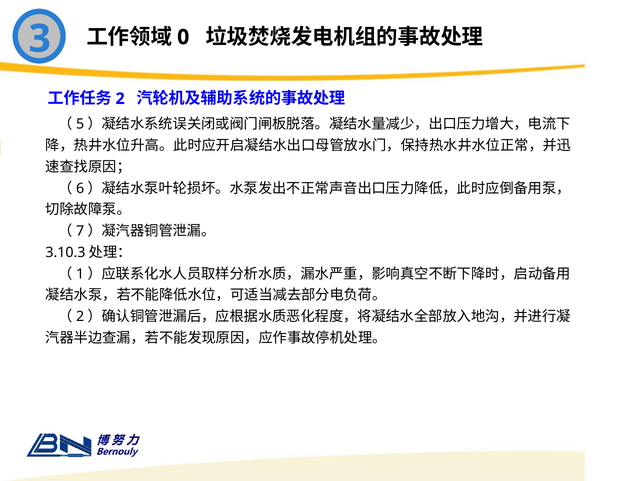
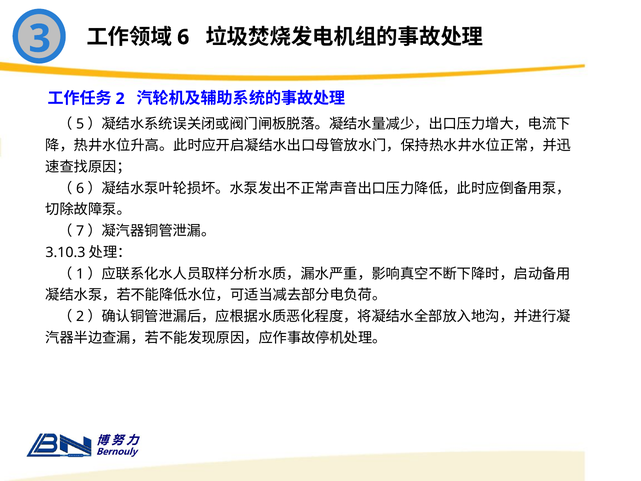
0: 0 -> 6
